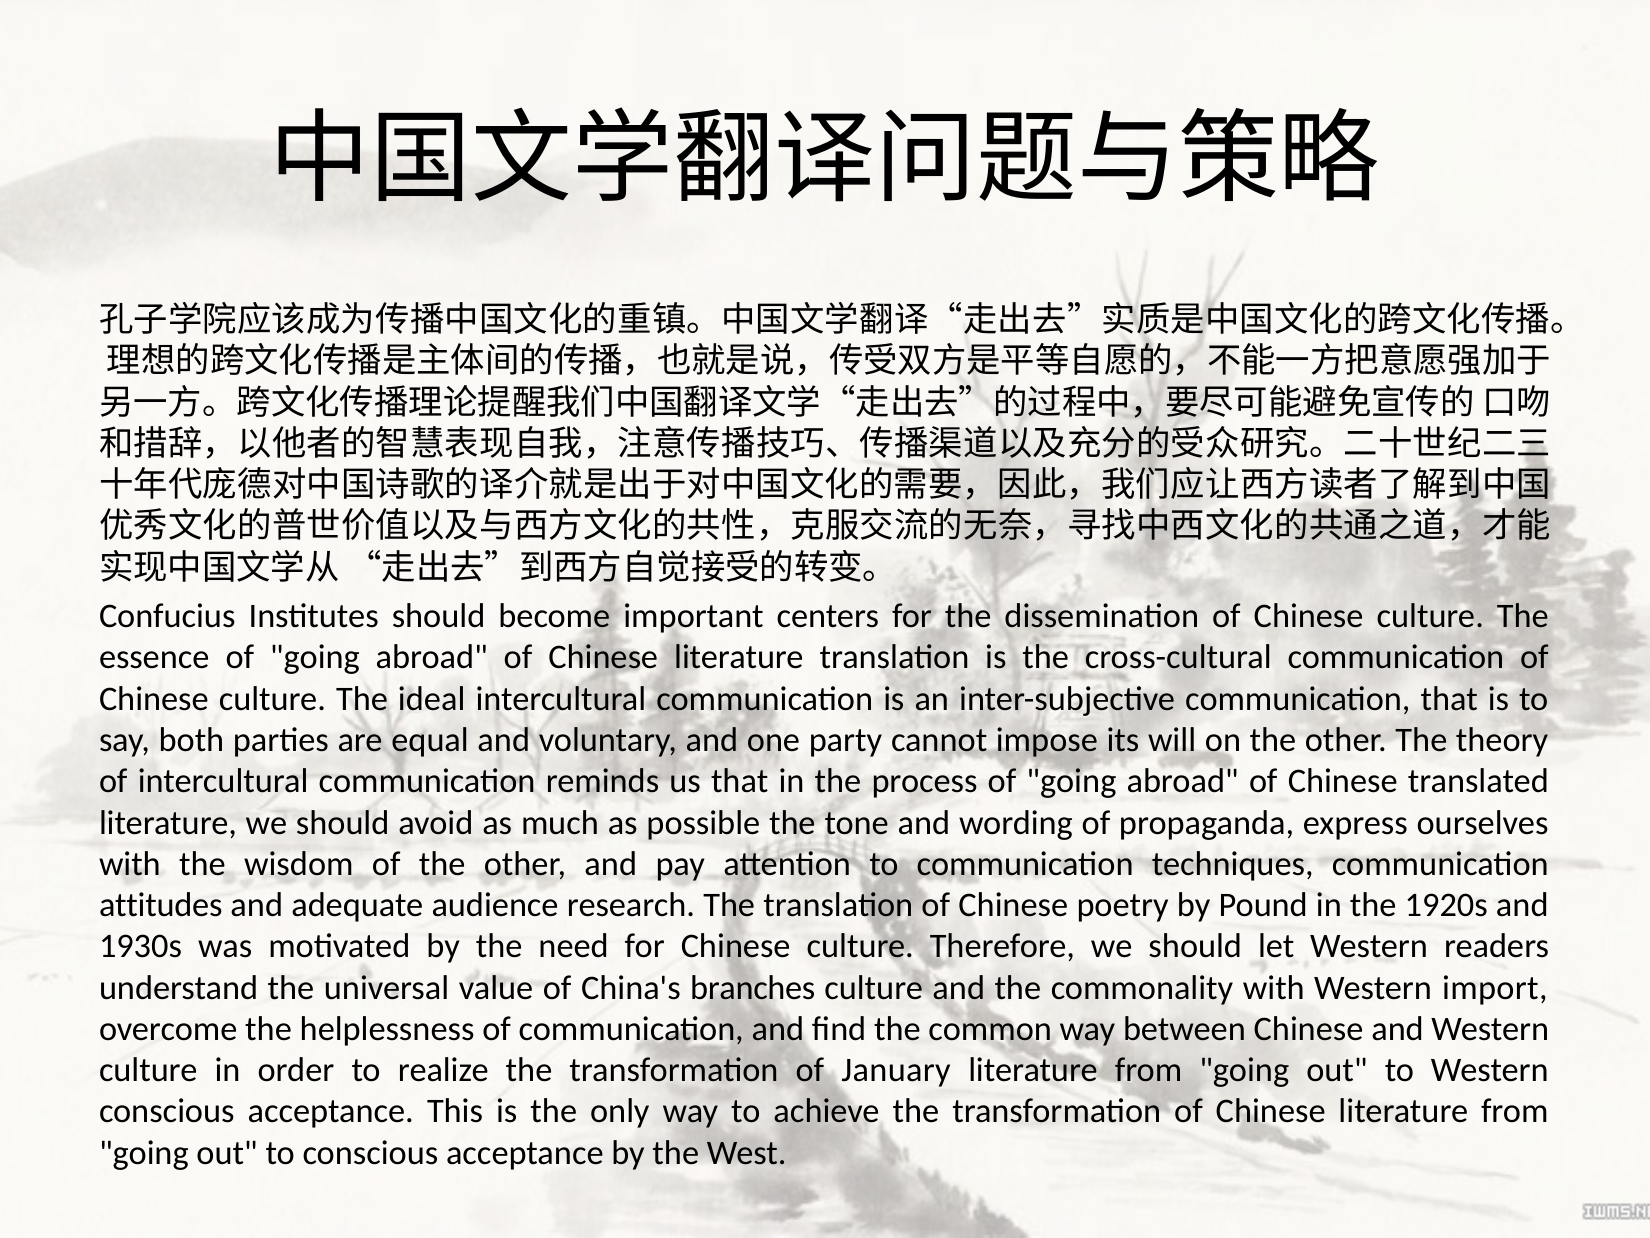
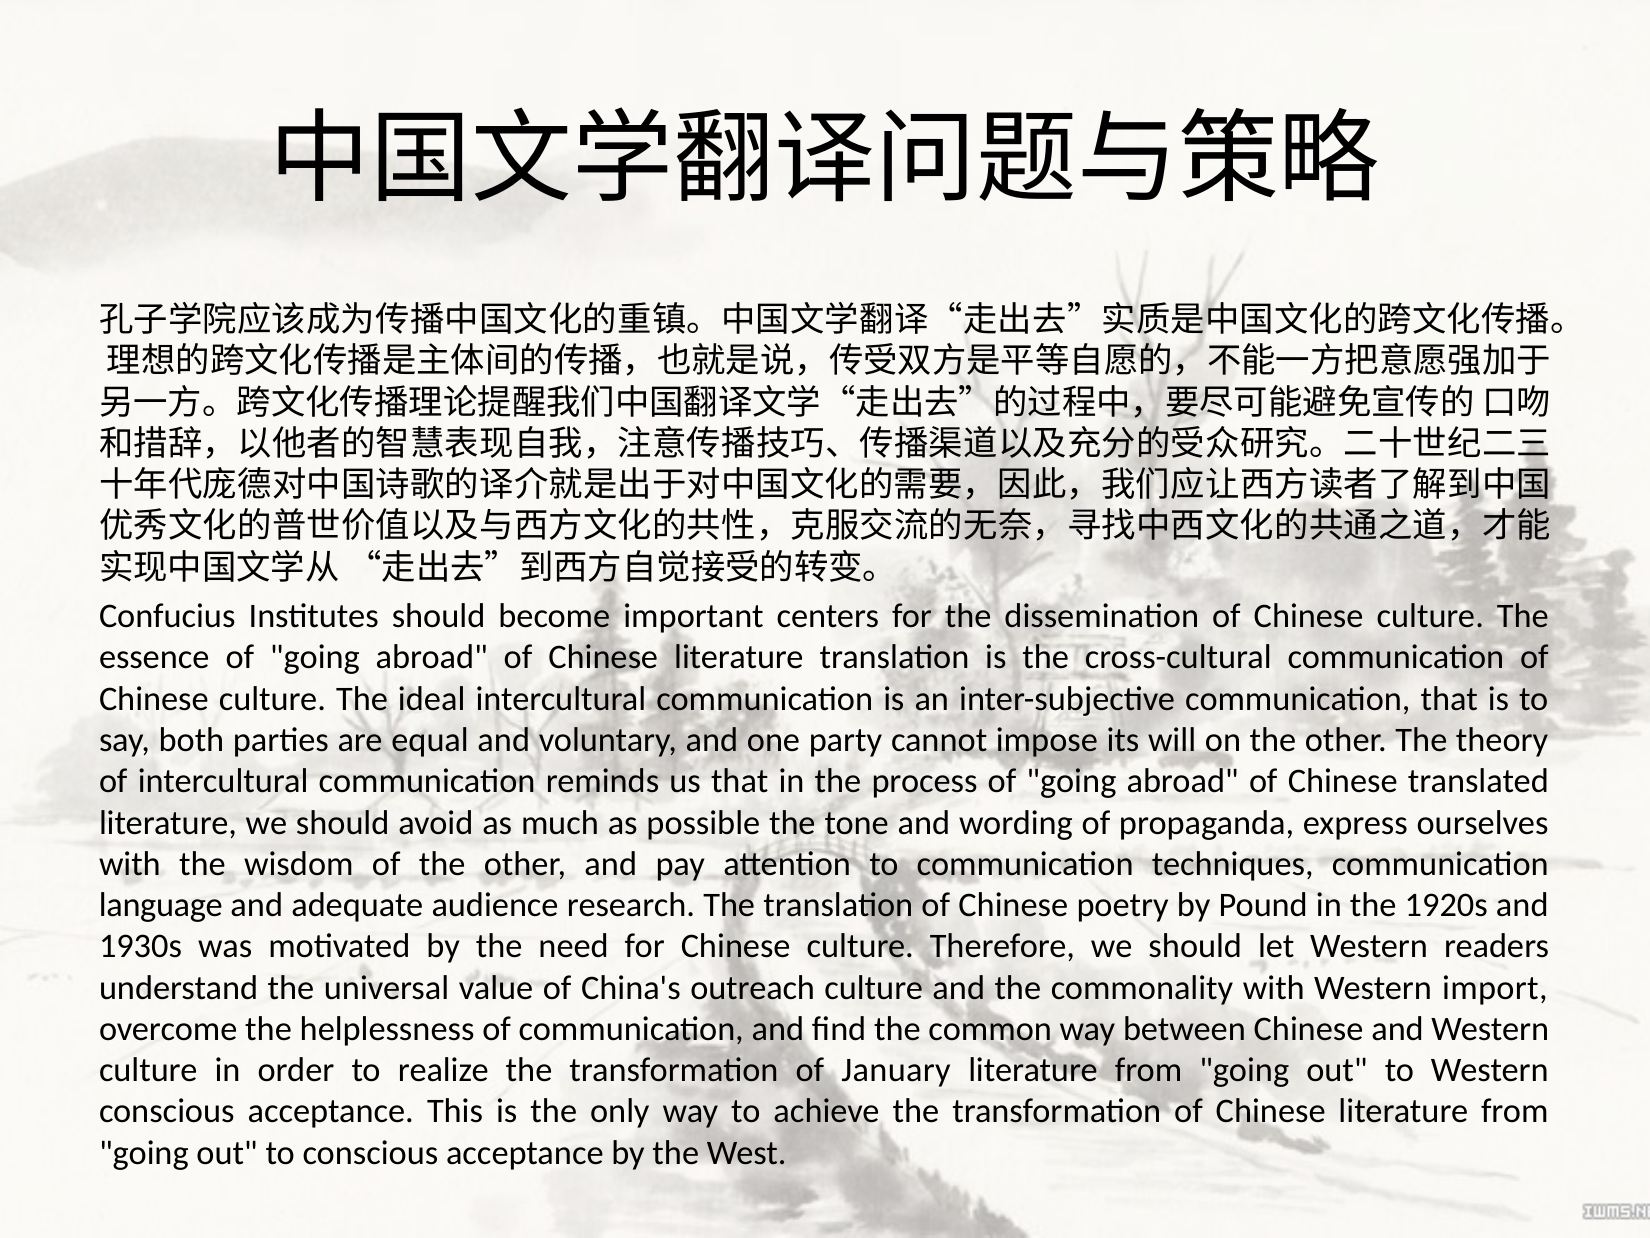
attitudes: attitudes -> language
branches: branches -> outreach
